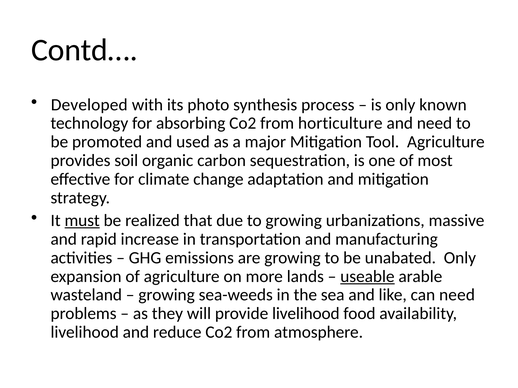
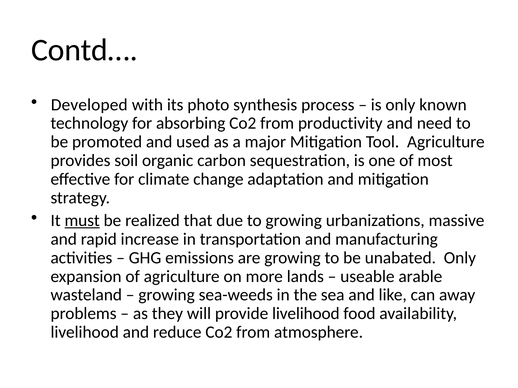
horticulture: horticulture -> productivity
useable underline: present -> none
can need: need -> away
